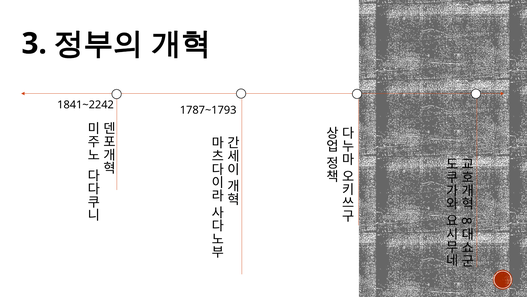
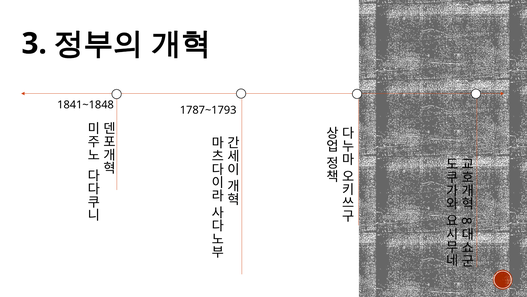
1841~2242: 1841~2242 -> 1841~1848
